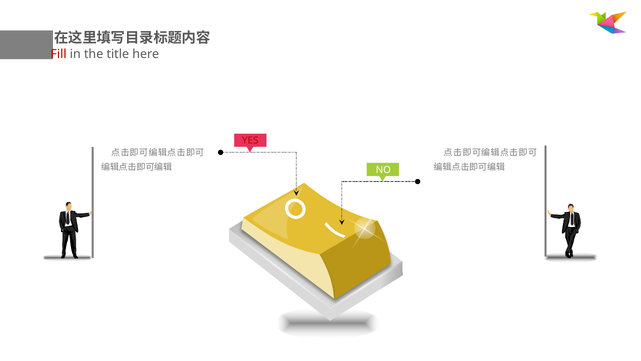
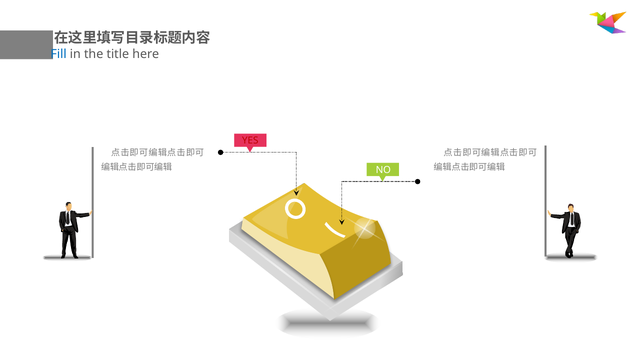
Fill colour: red -> blue
